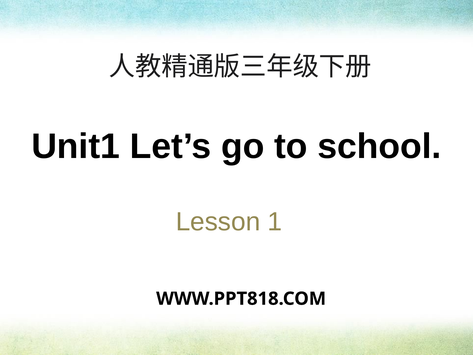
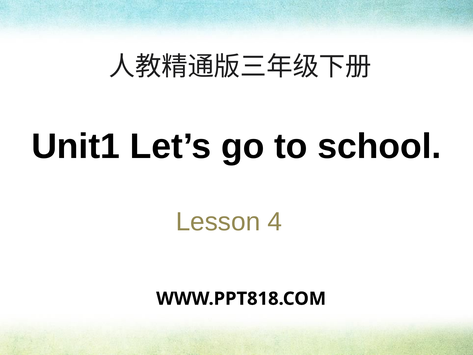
1: 1 -> 4
